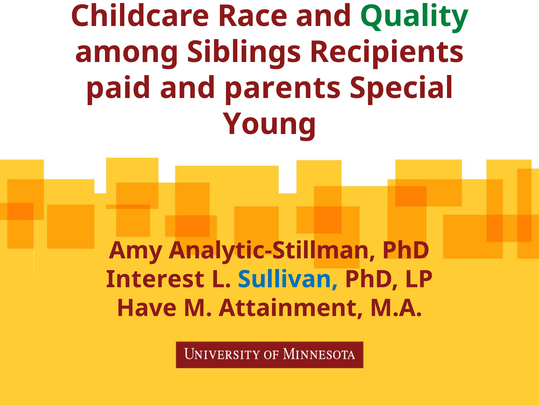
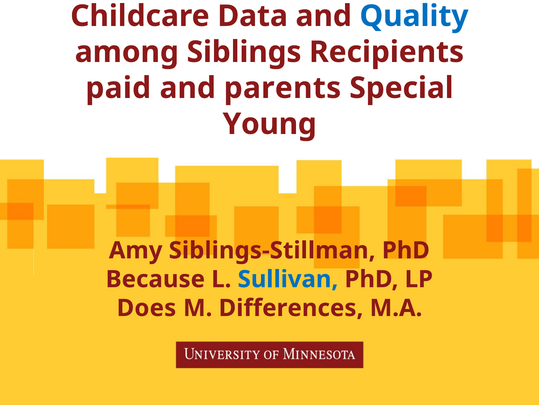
Race: Race -> Data
Quality colour: green -> blue
Analytic-Stillman: Analytic-Stillman -> Siblings-Stillman
Interest: Interest -> Because
Have: Have -> Does
Attainment: Attainment -> Differences
